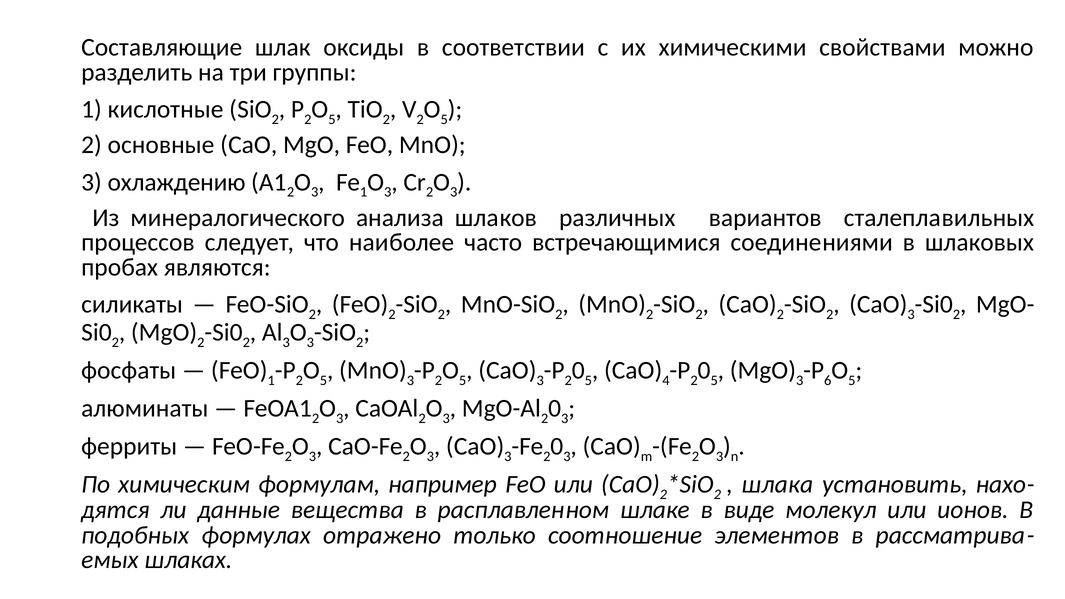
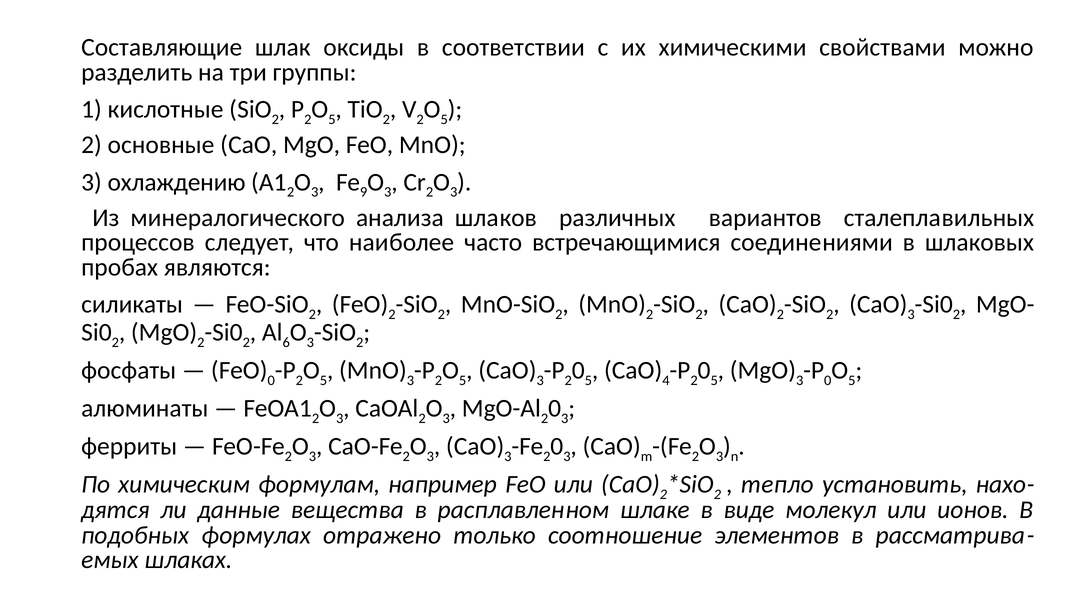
1 at (364, 192): 1 -> 9
3 at (286, 342): 3 -> 6
FeO 1: 1 -> 0
6 at (828, 380): 6 -> 0
шлака: шлака -> тепло
